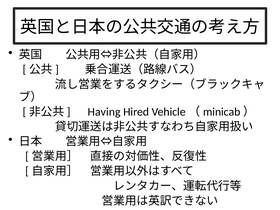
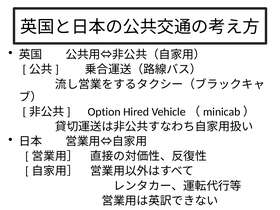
Having: Having -> Option
